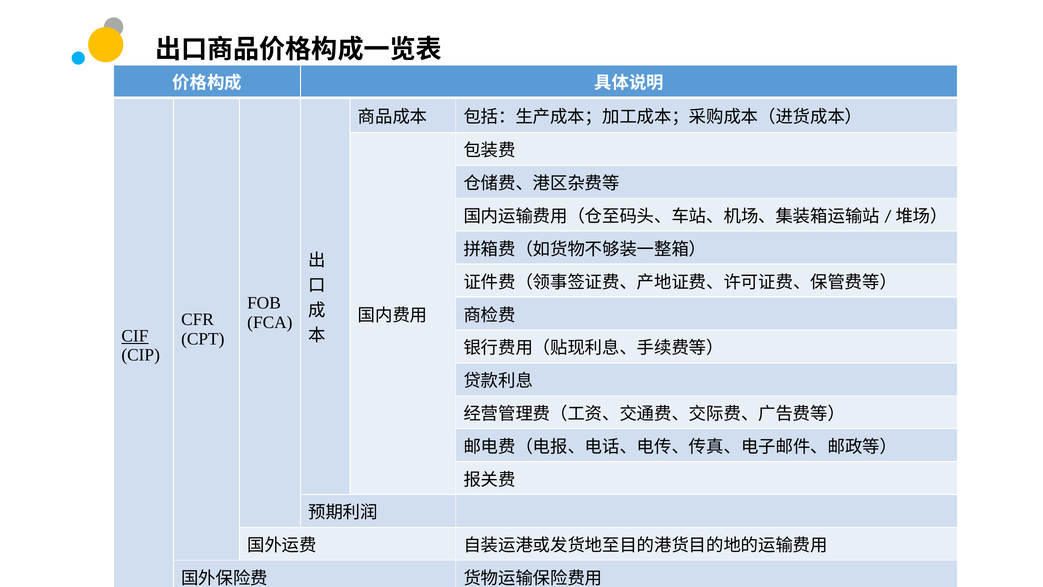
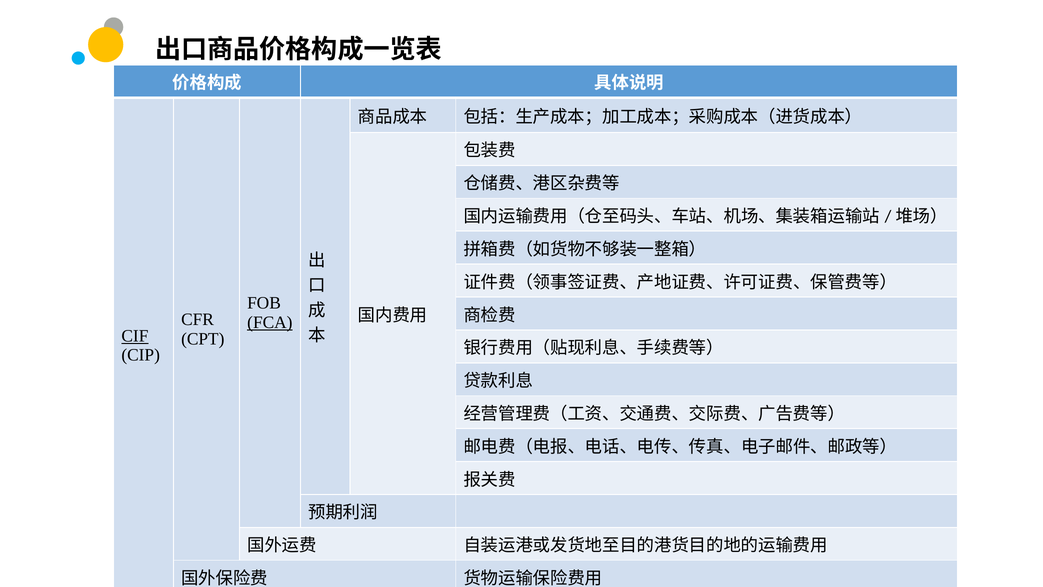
FCA underline: none -> present
